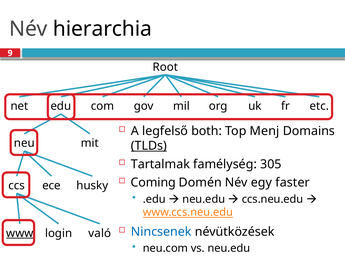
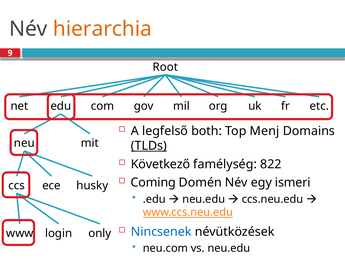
hierarchia colour: black -> orange
Tartalmak: Tartalmak -> Következő
305: 305 -> 822
faster: faster -> ismeri
www underline: present -> none
való: való -> only
